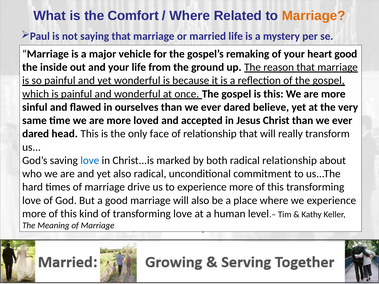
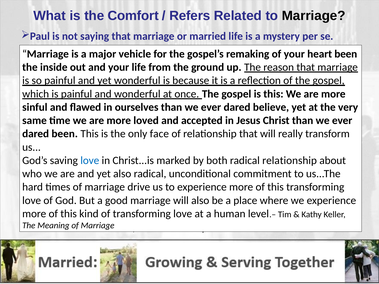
Where at (190, 16): Where -> Refers
Marriage at (314, 16) colour: orange -> black
good at (346, 54): good -> been
head at (65, 134): head -> been
